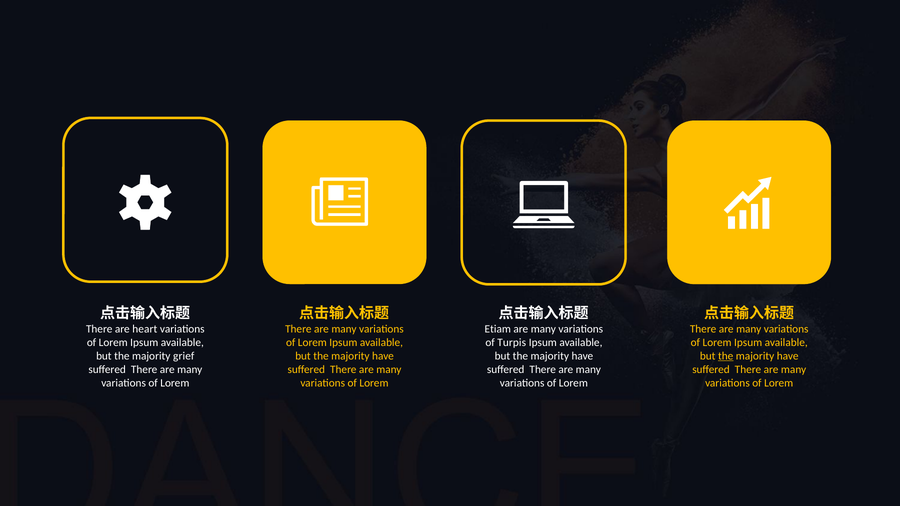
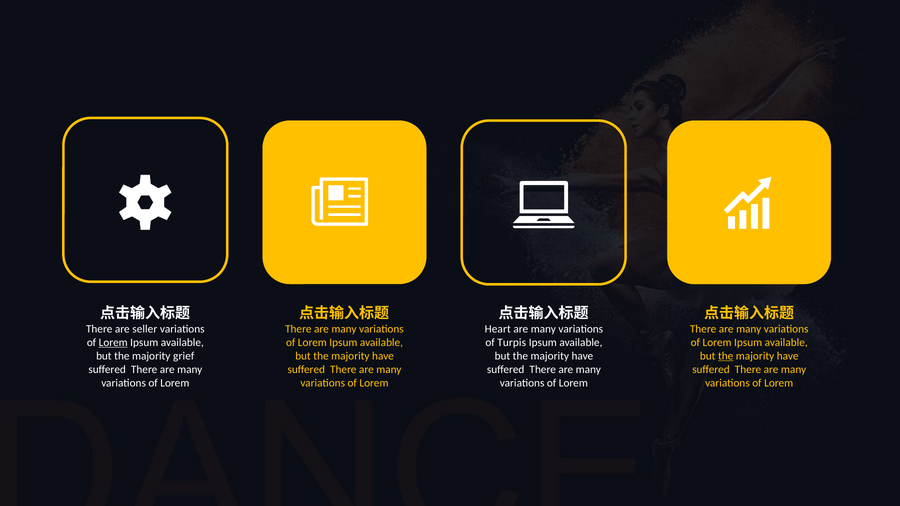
heart: heart -> seller
Etiam: Etiam -> Heart
Lorem at (113, 342) underline: none -> present
